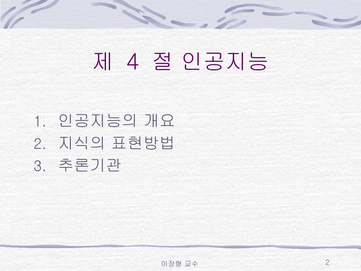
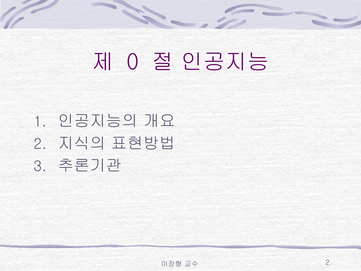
4: 4 -> 0
